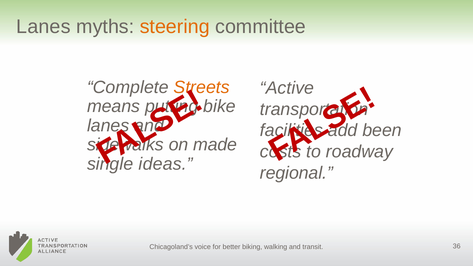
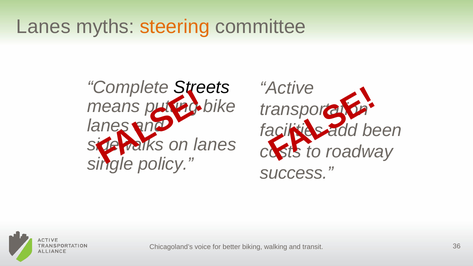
Streets colour: orange -> black
on made: made -> lanes
ideas: ideas -> policy
regional: regional -> success
